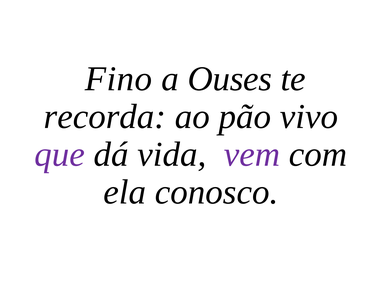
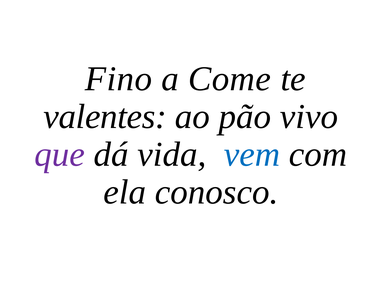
Ouses: Ouses -> Come
recorda: recorda -> valentes
vem colour: purple -> blue
